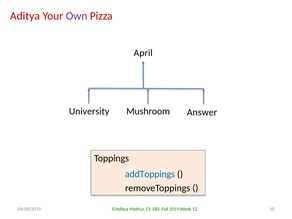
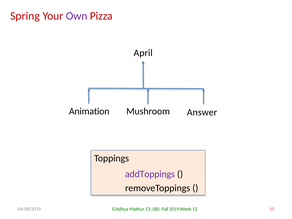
Aditya: Aditya -> Spring
University: University -> Animation
addToppings colour: blue -> purple
